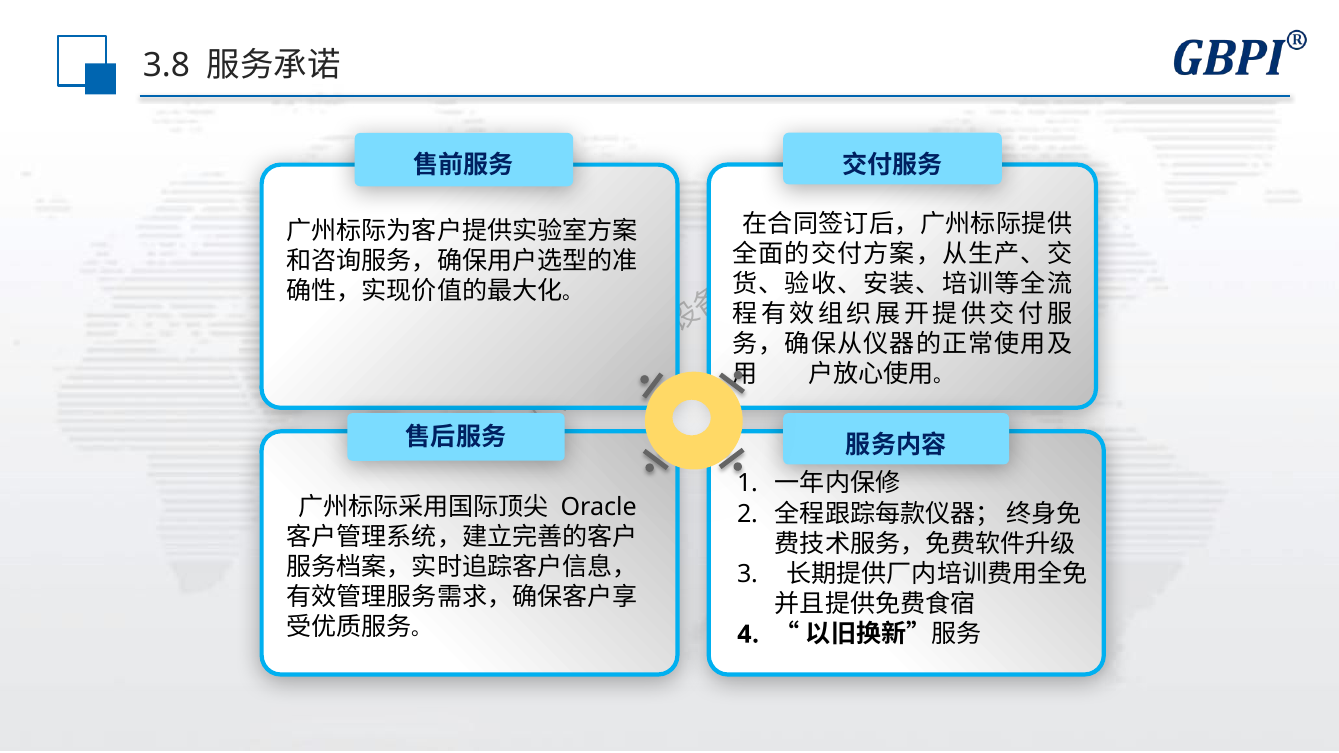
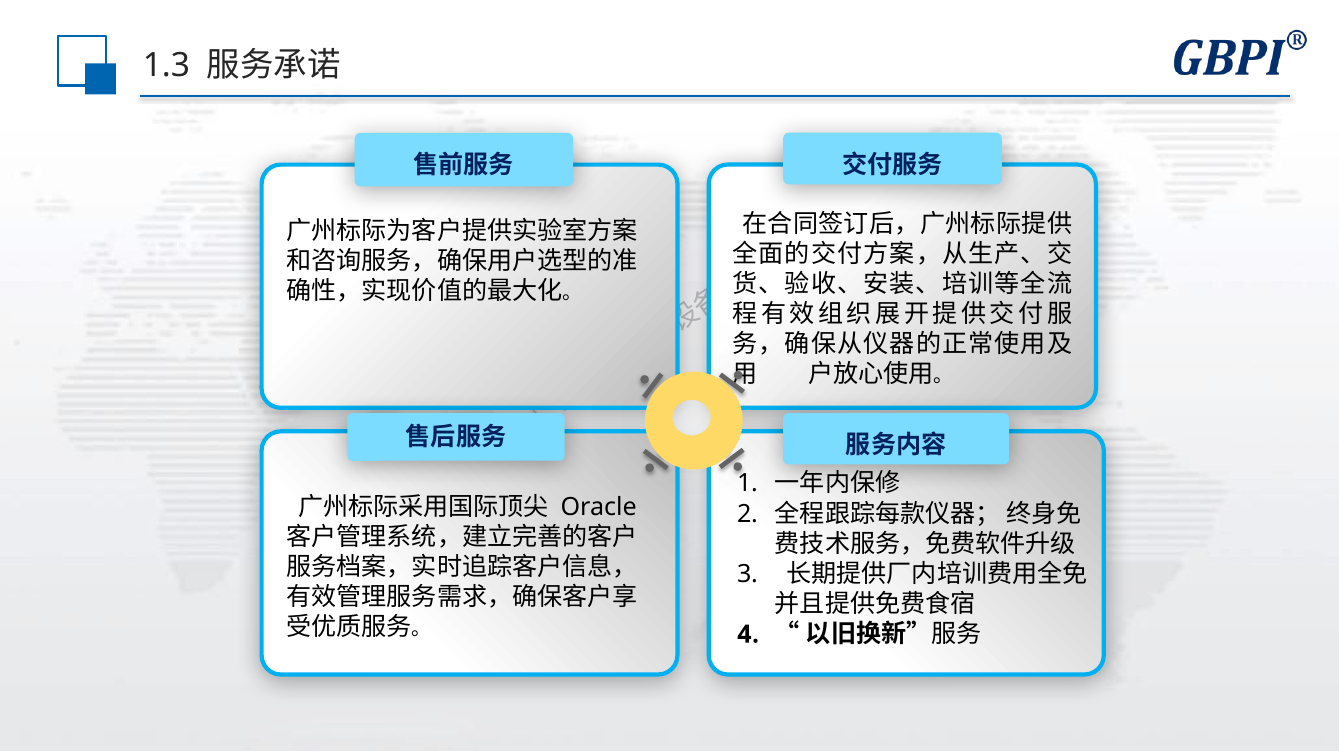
3.8: 3.8 -> 1.3
